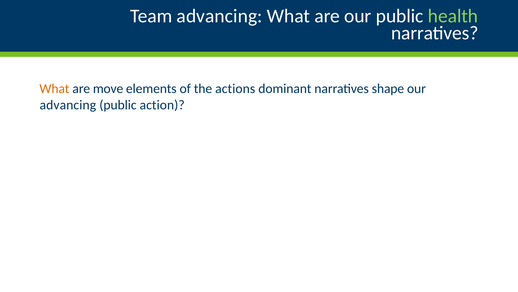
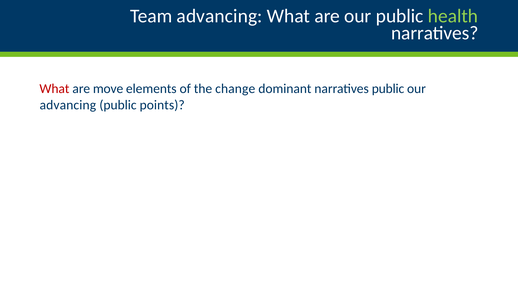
What at (54, 89) colour: orange -> red
actions: actions -> change
narratives shape: shape -> public
action: action -> points
